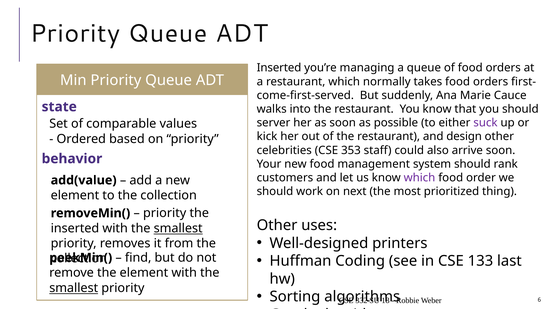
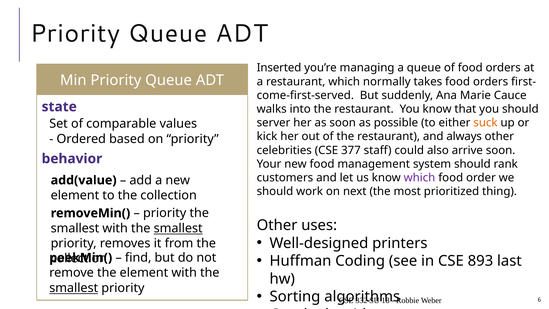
suck colour: purple -> orange
design: design -> always
353: 353 -> 377
inserted at (75, 228): inserted -> smallest
133: 133 -> 893
